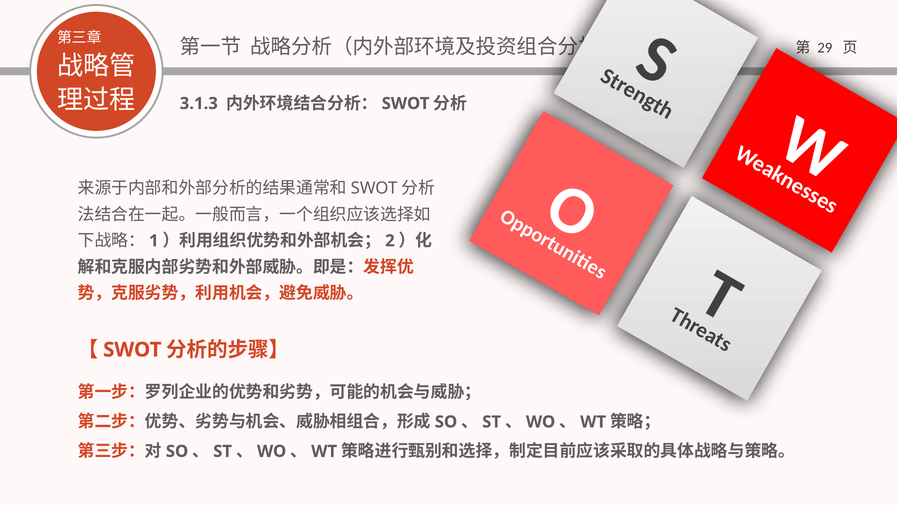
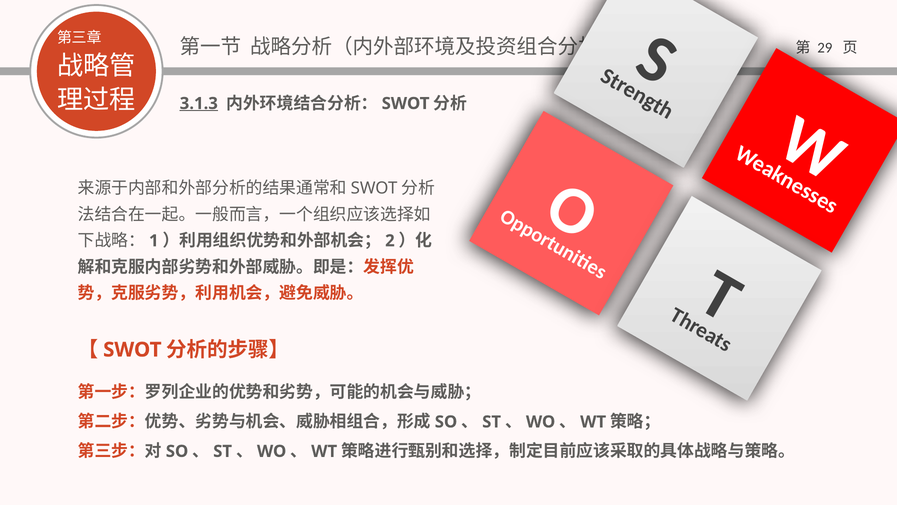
3.1.3 underline: none -> present
